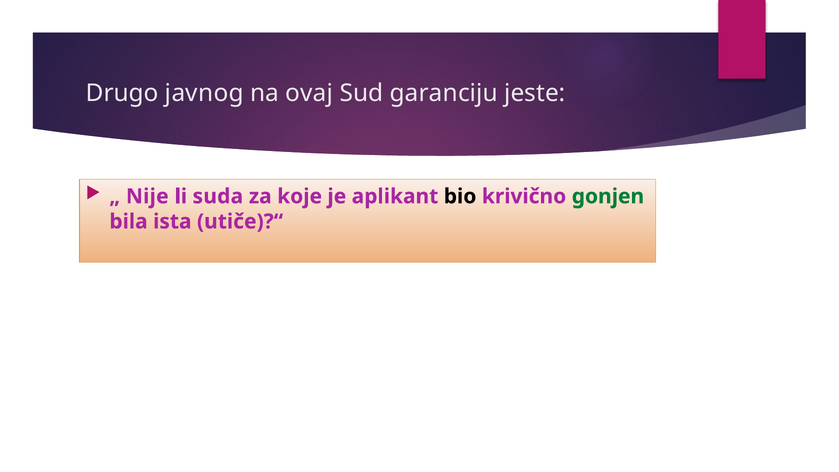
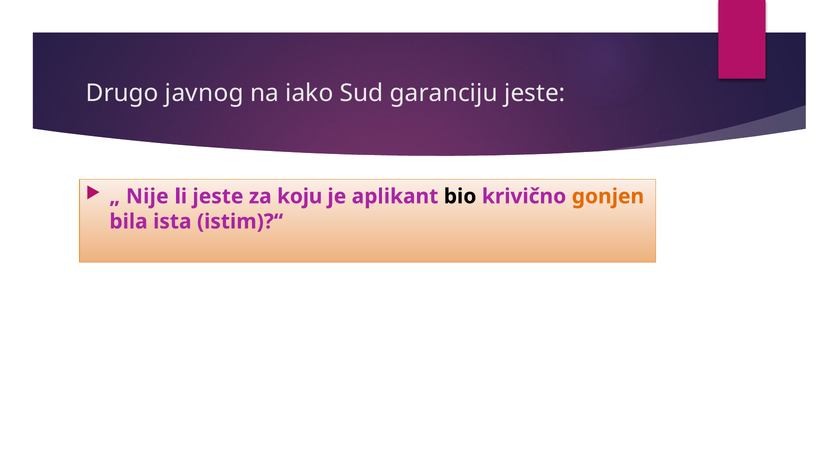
ovaj: ovaj -> iako
li suda: suda -> jeste
koje: koje -> koju
gonjen colour: green -> orange
utiče)?“: utiče)?“ -> istim)?“
